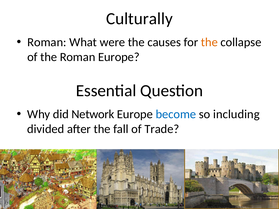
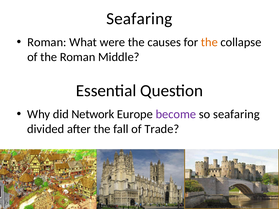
Culturally at (139, 19): Culturally -> Seafaring
Roman Europe: Europe -> Middle
become colour: blue -> purple
so including: including -> seafaring
